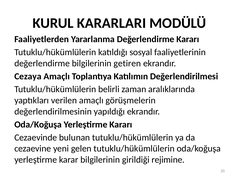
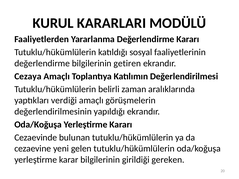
verilen: verilen -> verdiği
rejimine: rejimine -> gereken
